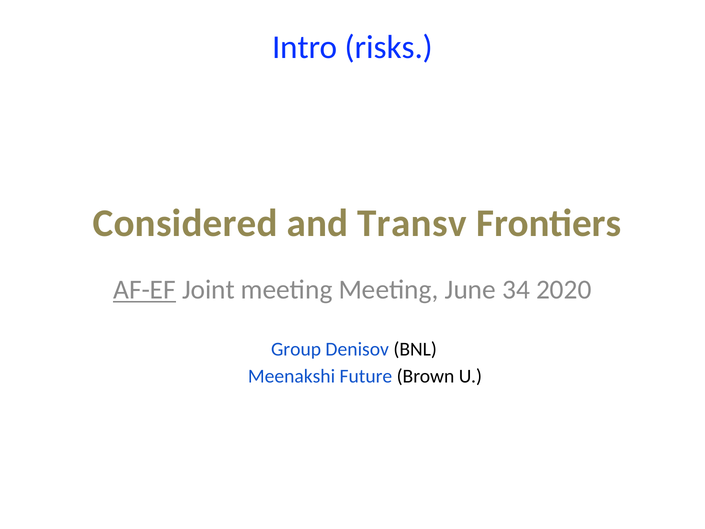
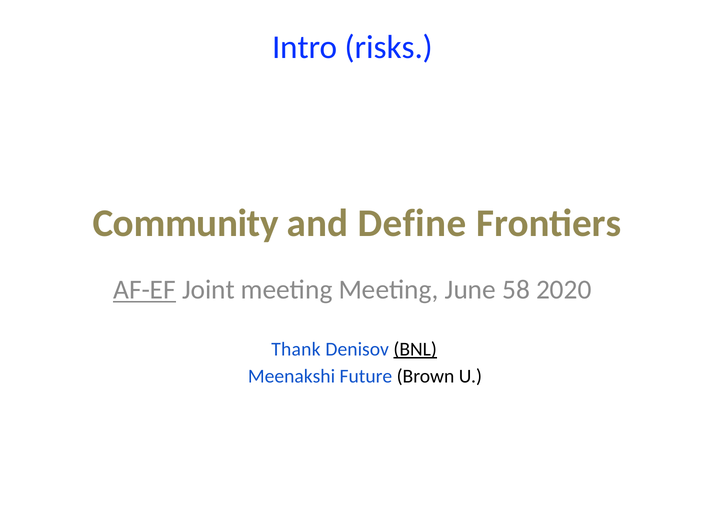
Considered: Considered -> Community
Transv: Transv -> Define
34: 34 -> 58
Group: Group -> Thank
BNL underline: none -> present
